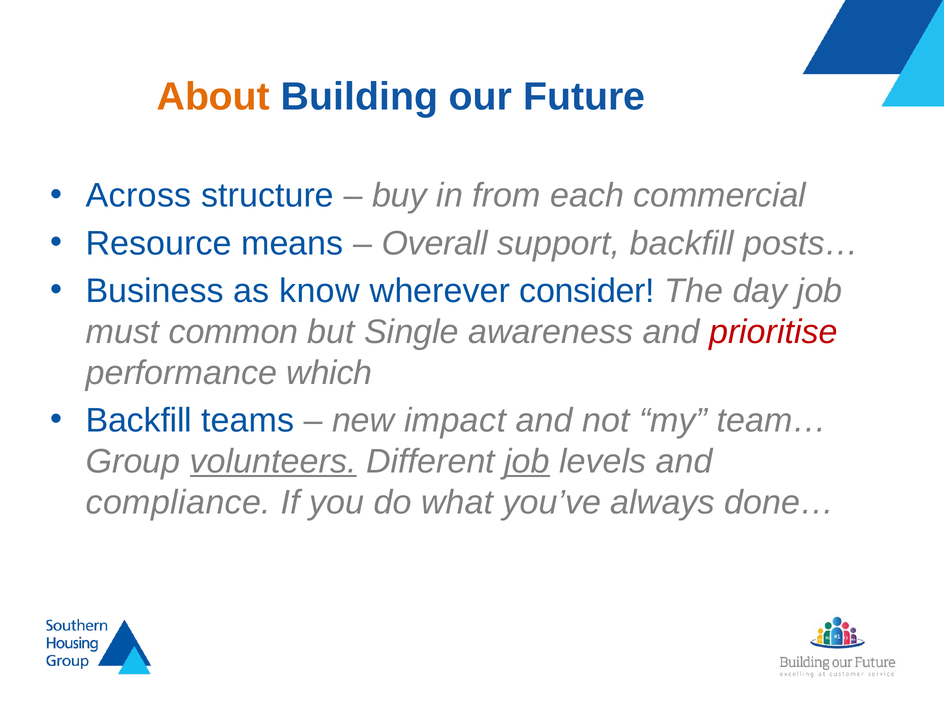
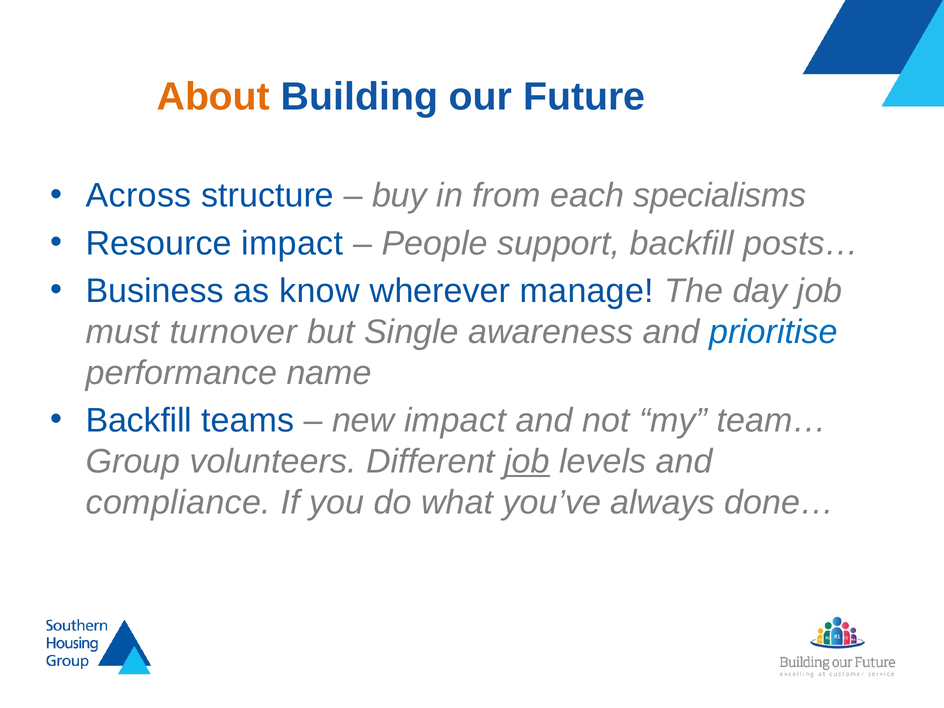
commercial: commercial -> specialisms
Resource means: means -> impact
Overall: Overall -> People
consider: consider -> manage
common: common -> turnover
prioritise colour: red -> blue
which: which -> name
volunteers underline: present -> none
